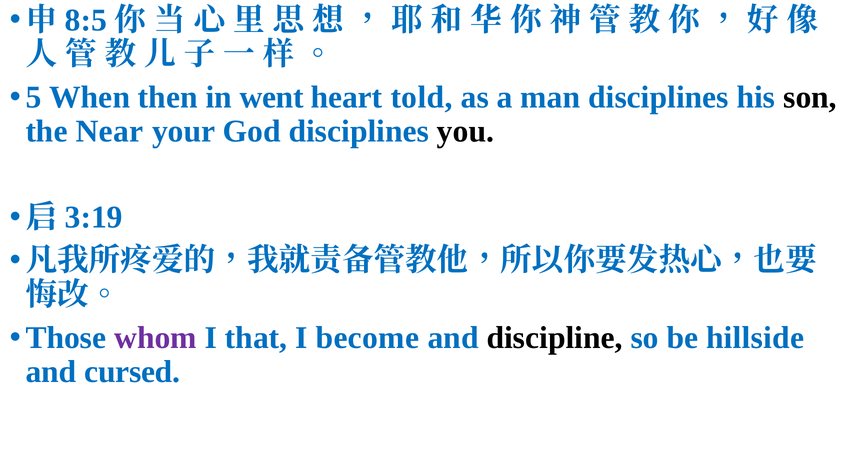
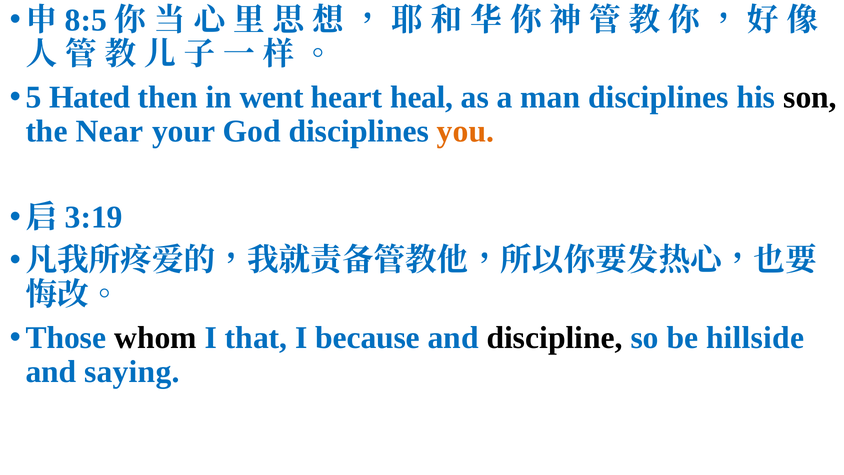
When: When -> Hated
told: told -> heal
you colour: black -> orange
whom colour: purple -> black
become: become -> because
cursed: cursed -> saying
